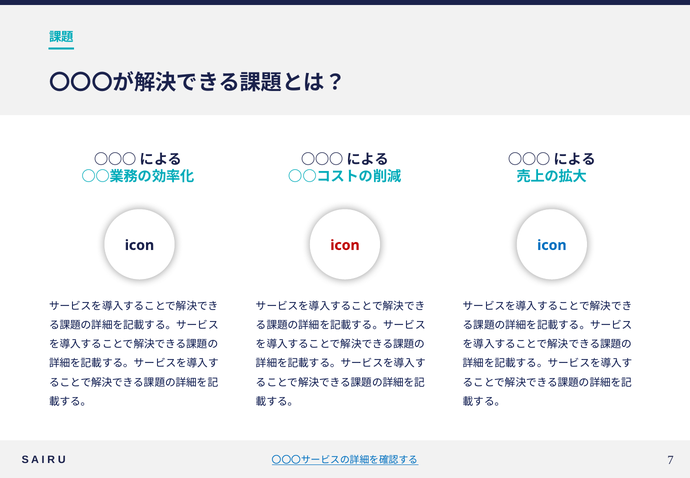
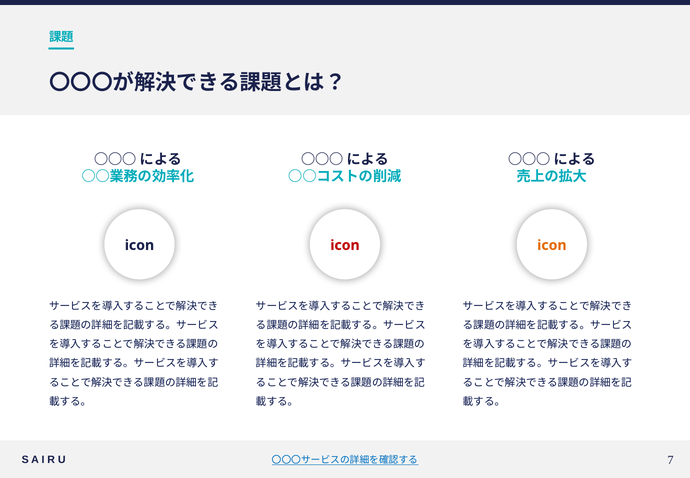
icon at (552, 245) colour: blue -> orange
